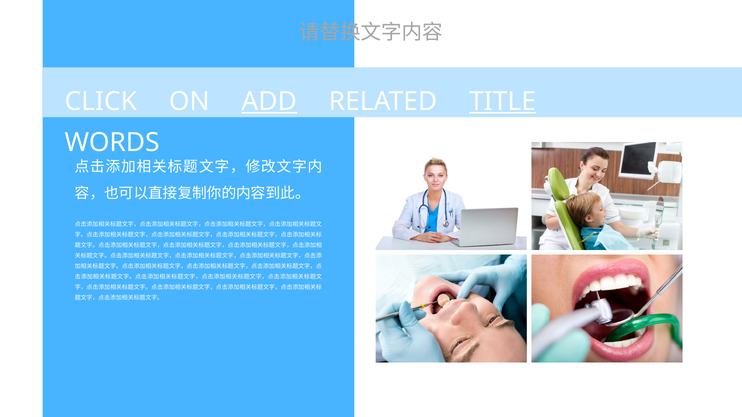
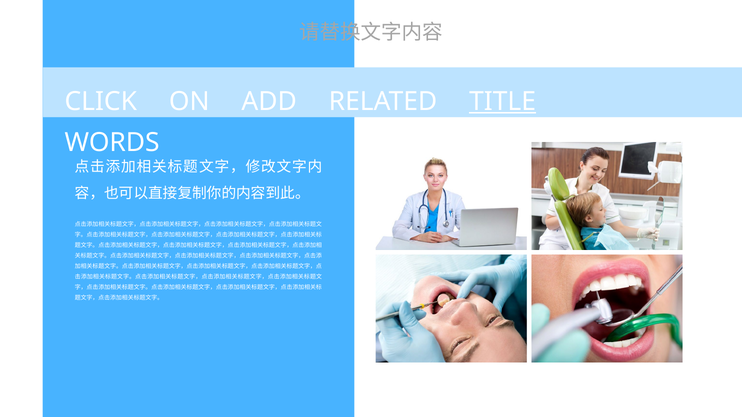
ADD underline: present -> none
